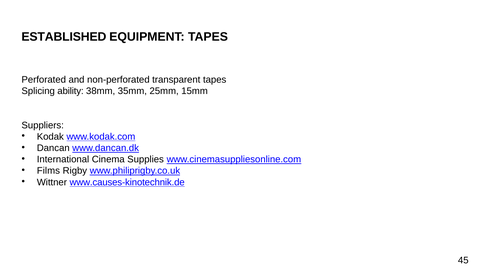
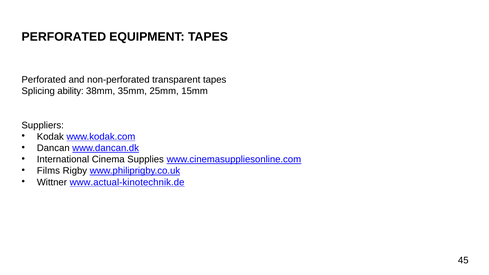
ESTABLISHED at (64, 37): ESTABLISHED -> PERFORATED
www.causes-kinotechnik.de: www.causes-kinotechnik.de -> www.actual-kinotechnik.de
